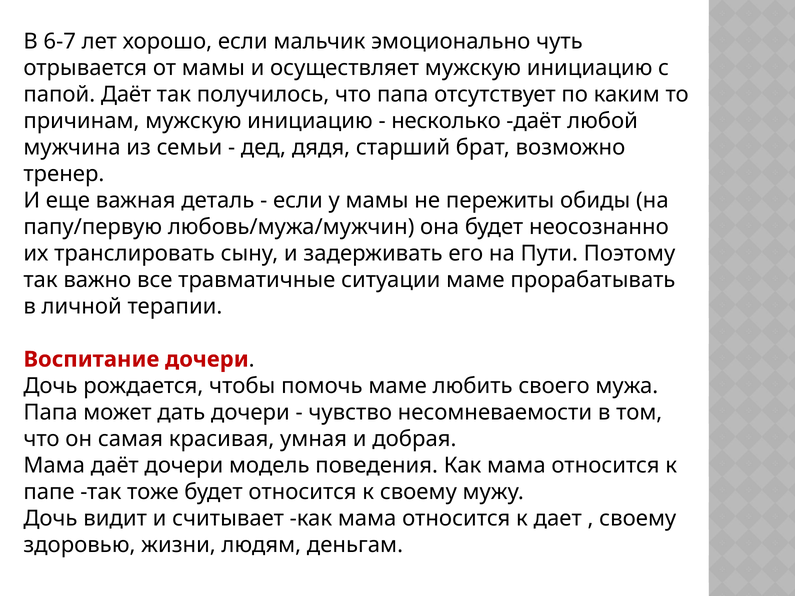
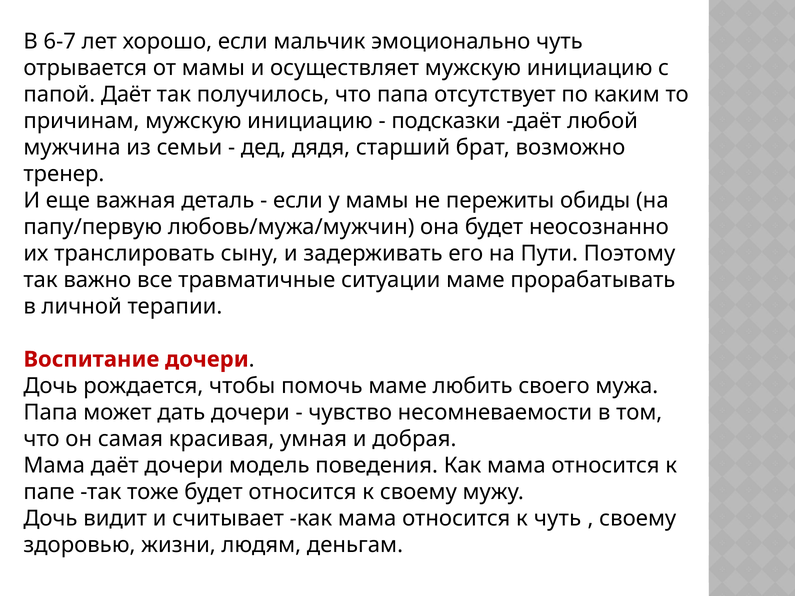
несколько: несколько -> подсказки
к дает: дает -> чуть
